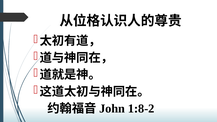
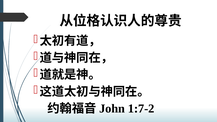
1:8-2: 1:8-2 -> 1:7-2
